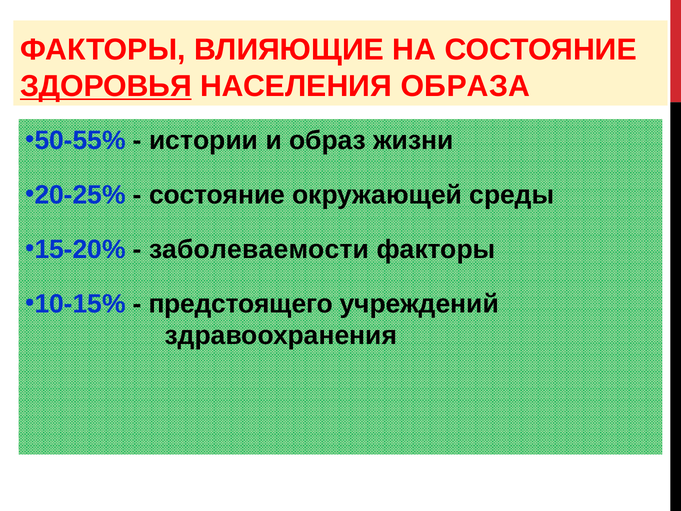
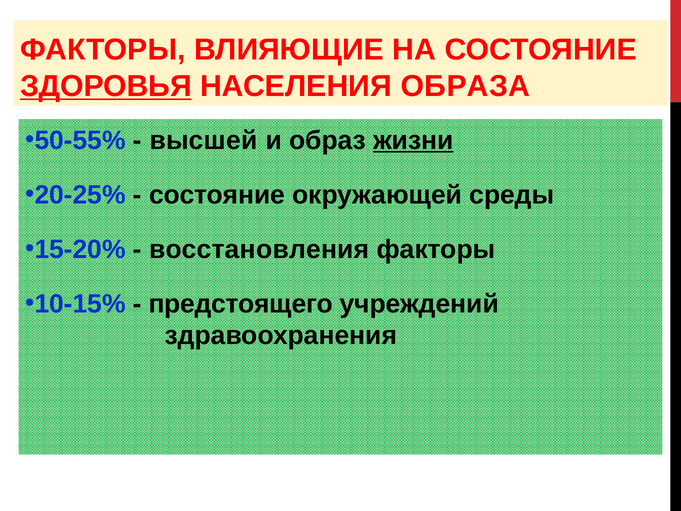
истории: истории -> высшей
жизни underline: none -> present
заболеваемости: заболеваемости -> восстановления
